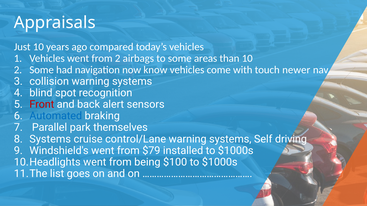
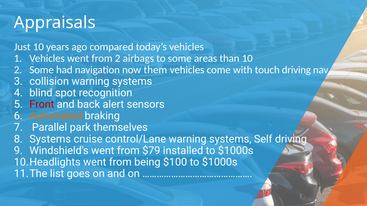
know: know -> them
touch newer: newer -> driving
Automated colour: blue -> orange
